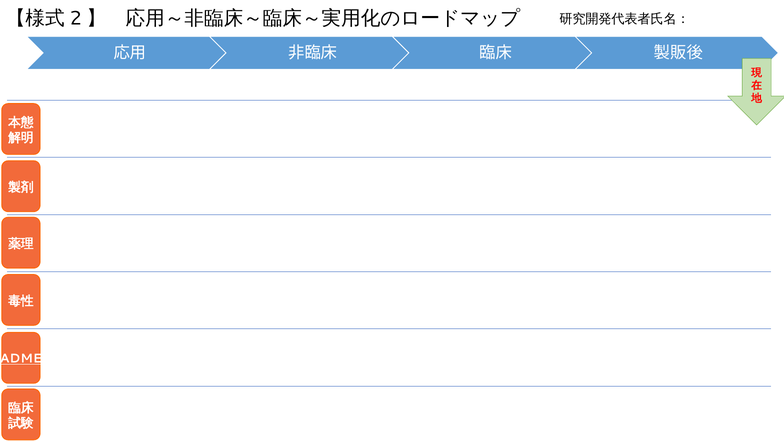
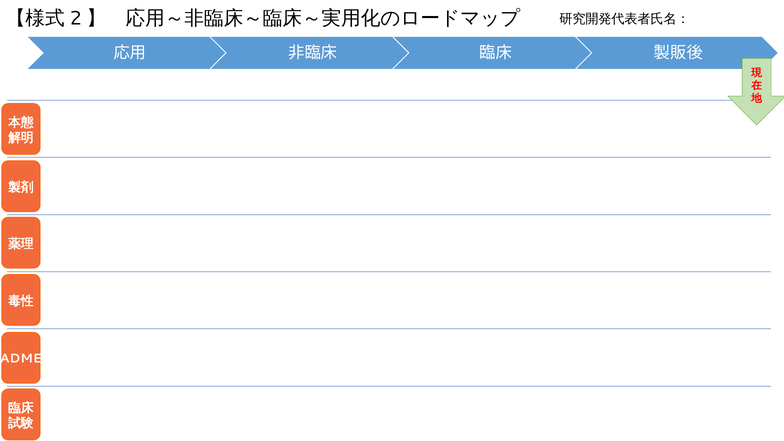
ADME underline: present -> none
